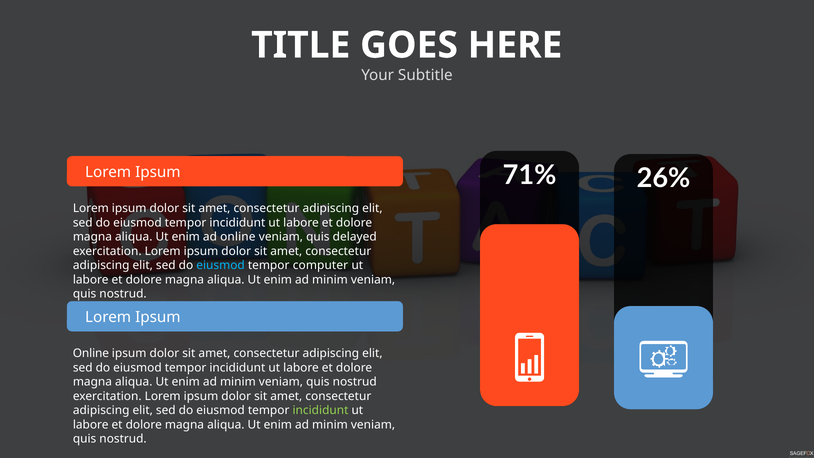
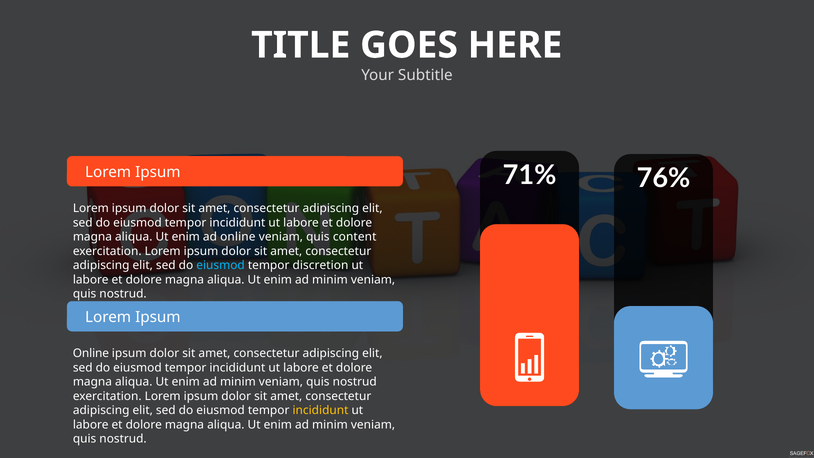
26%: 26% -> 76%
delayed: delayed -> content
computer: computer -> discretion
incididunt at (320, 410) colour: light green -> yellow
